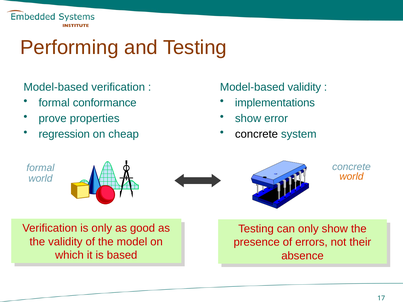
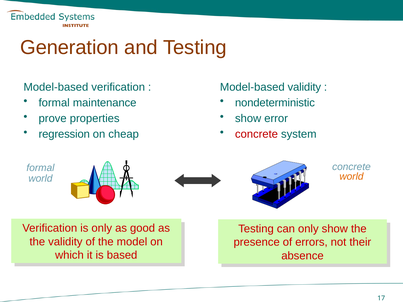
Performing: Performing -> Generation
conformance: conformance -> maintenance
implementations: implementations -> nondeterministic
concrete at (257, 134) colour: black -> red
